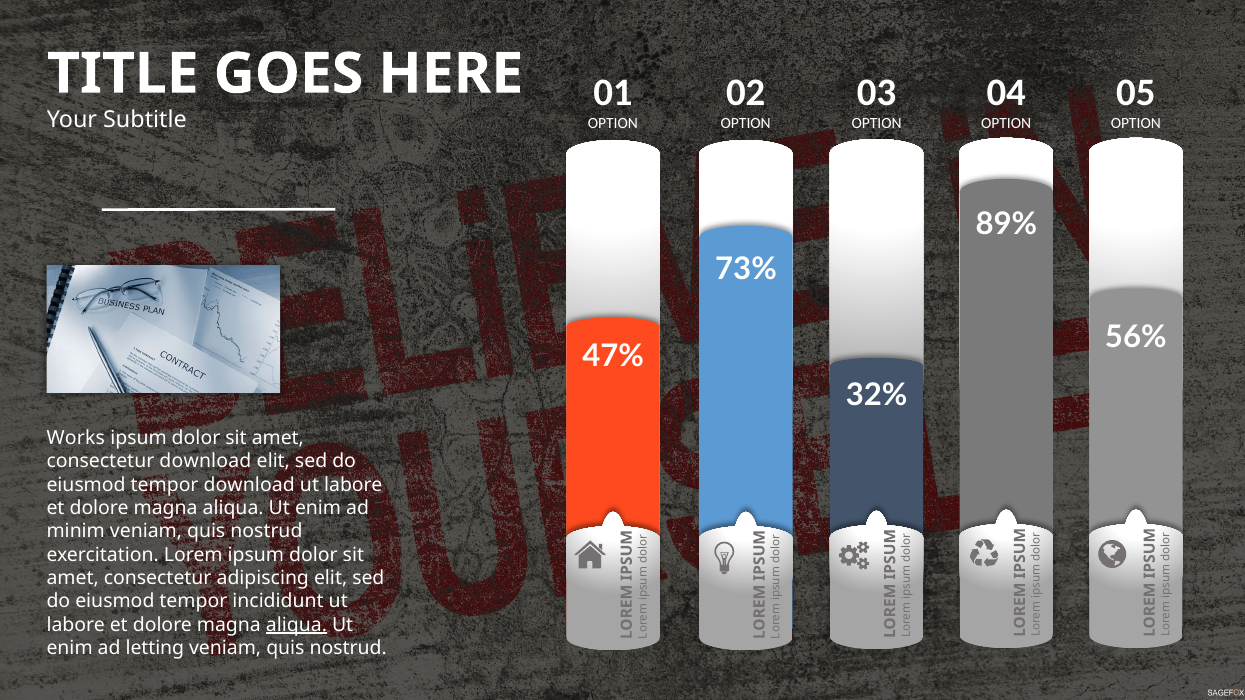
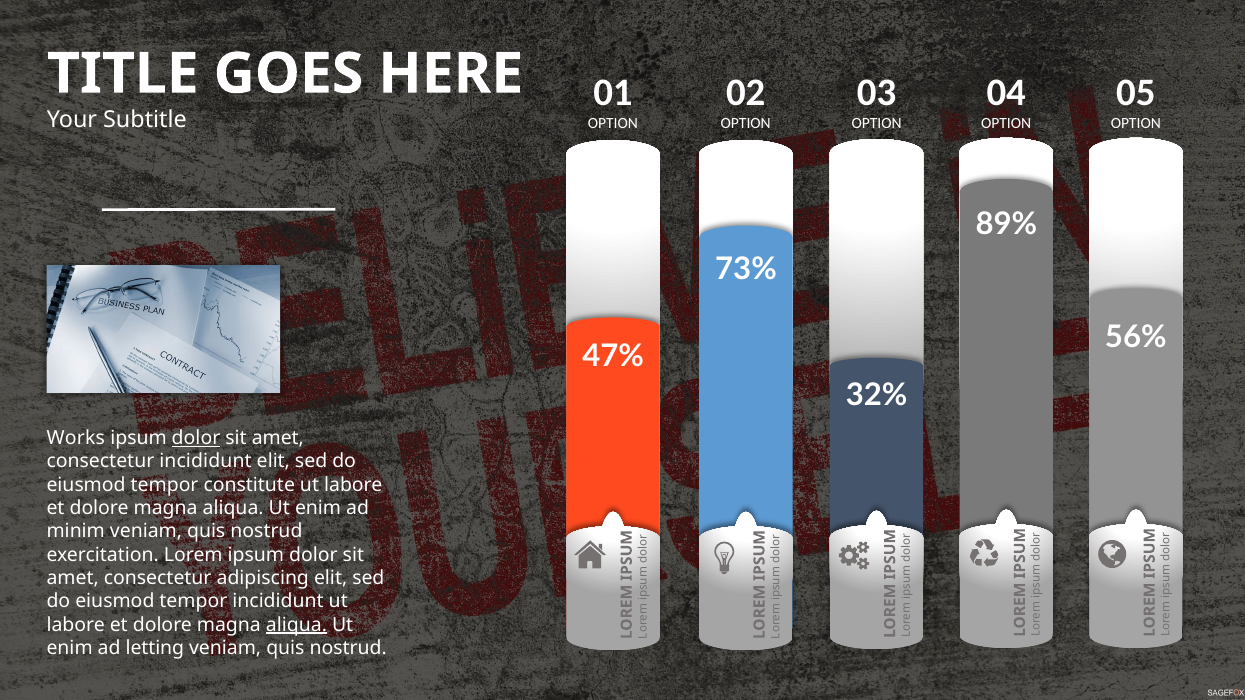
dolor at (196, 438) underline: none -> present
consectetur download: download -> incididunt
tempor download: download -> constitute
